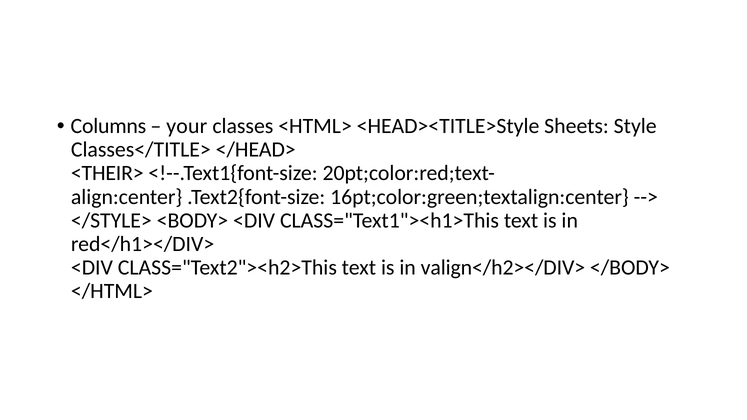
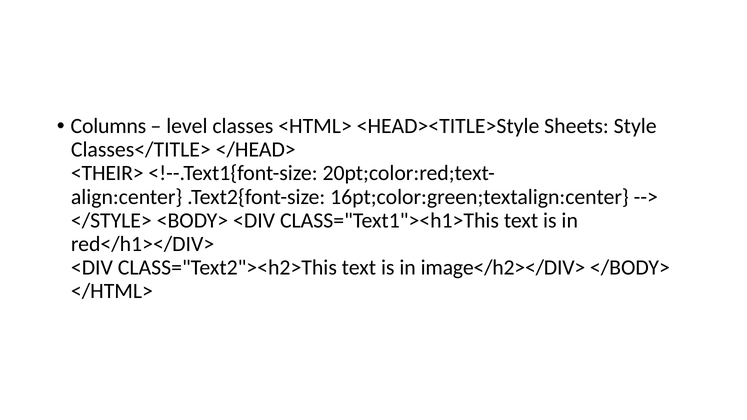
your: your -> level
valign</h2></DIV>: valign</h2></DIV> -> image</h2></DIV>
